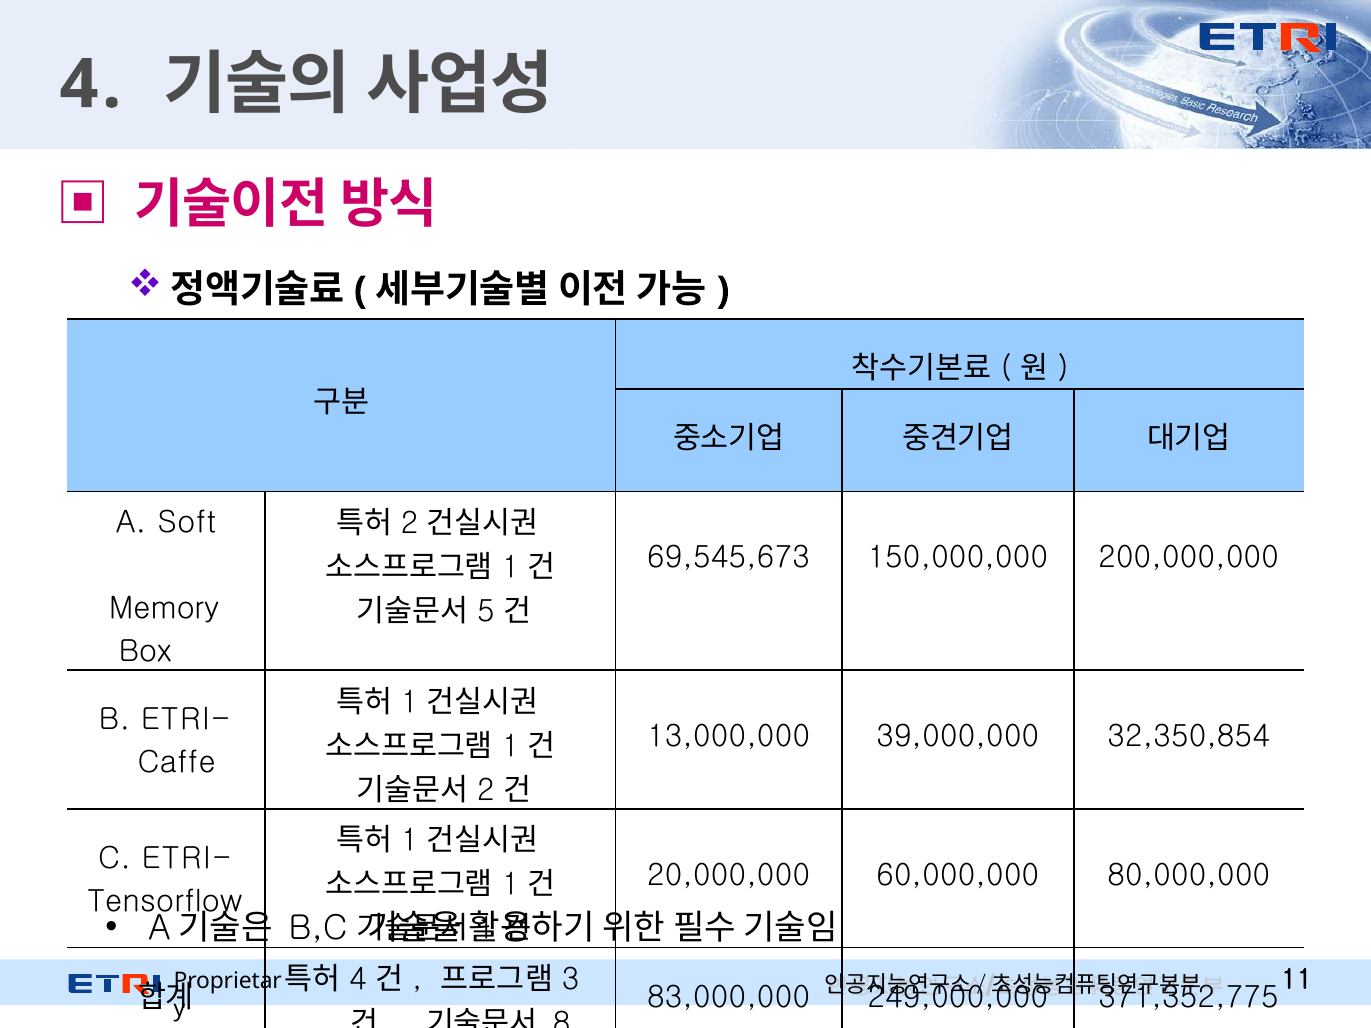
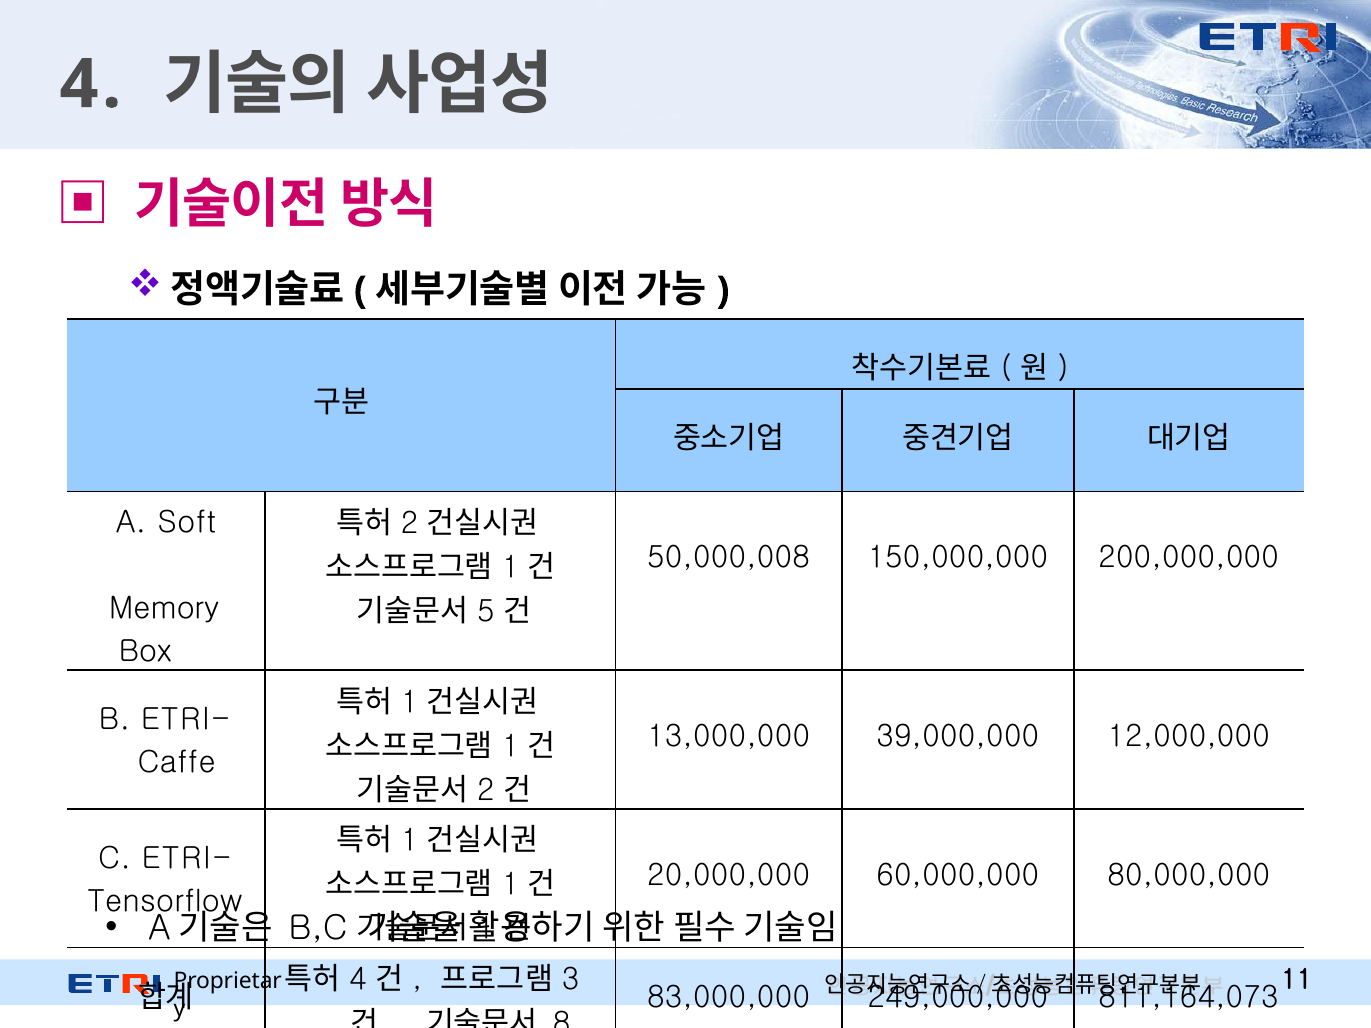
69,545,673: 69,545,673 -> 50,000,008
32,350,854: 32,350,854 -> 12,000,000
371,352,775: 371,352,775 -> 811,164,073
